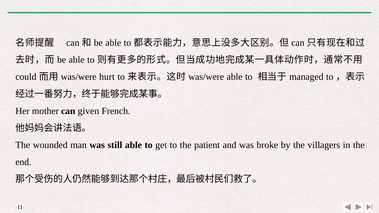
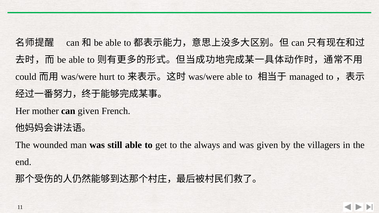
patient: patient -> always
was broke: broke -> given
